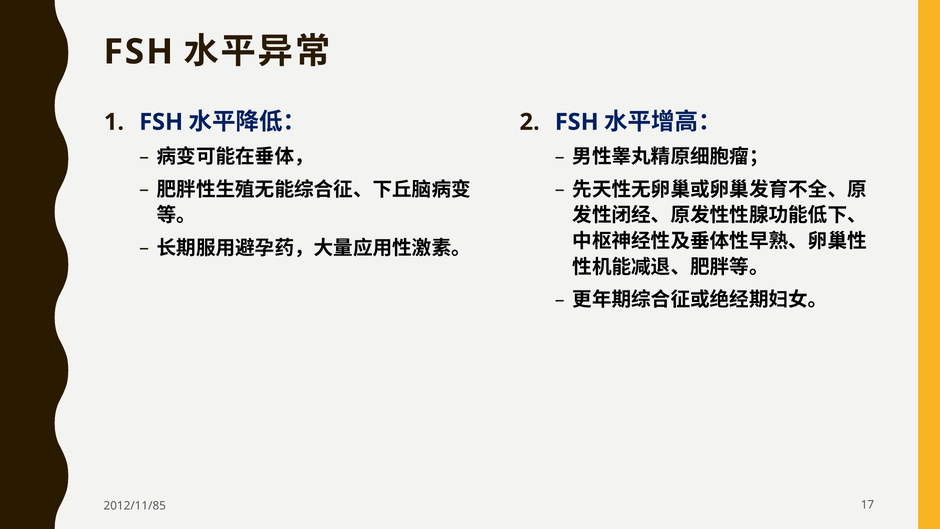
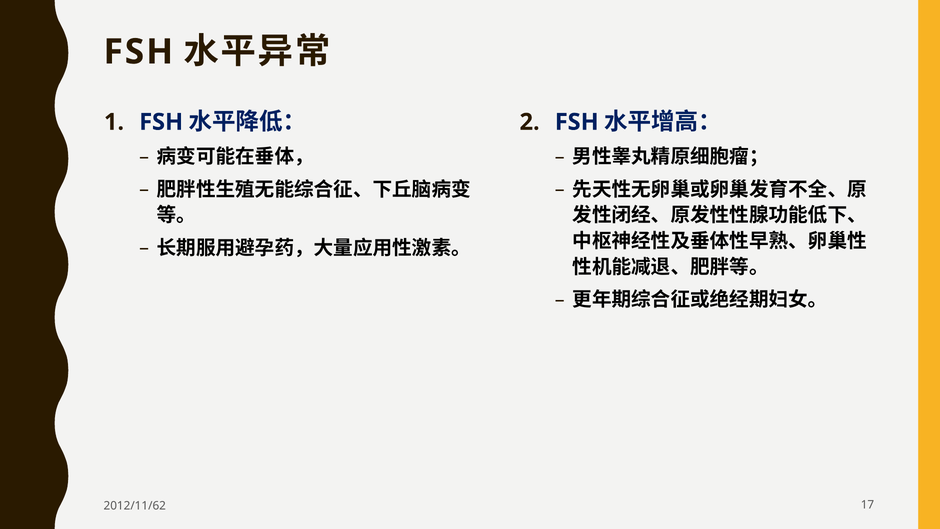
2012/11/85: 2012/11/85 -> 2012/11/62
